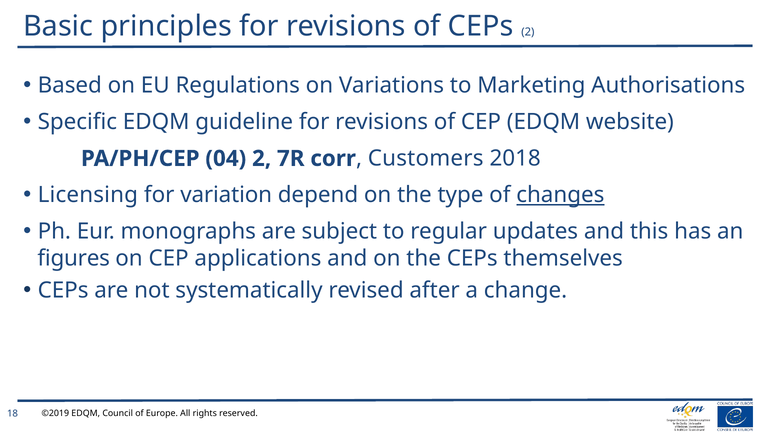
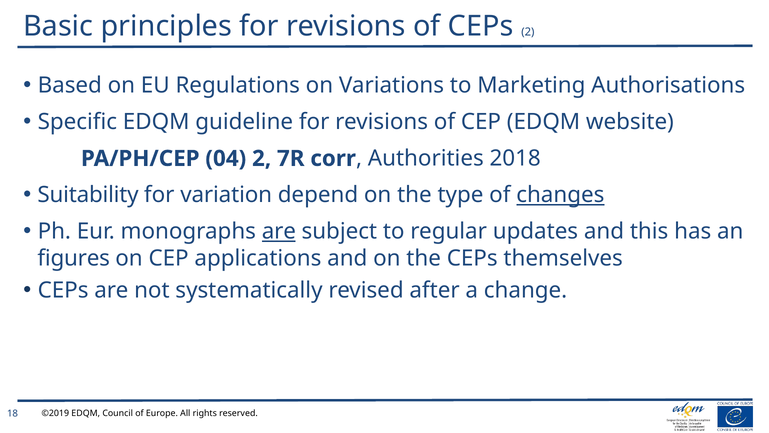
Customers: Customers -> Authorities
Licensing: Licensing -> Suitability
are at (279, 231) underline: none -> present
